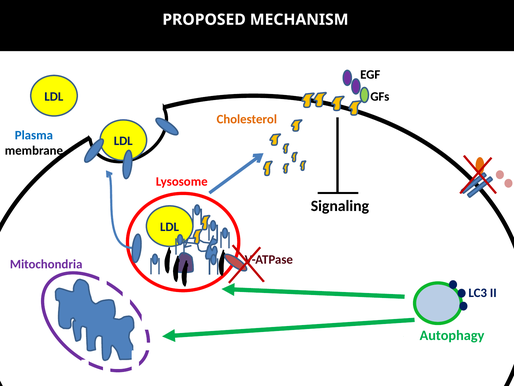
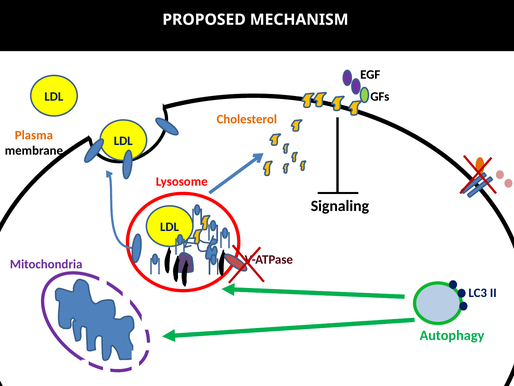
Plasma colour: blue -> orange
